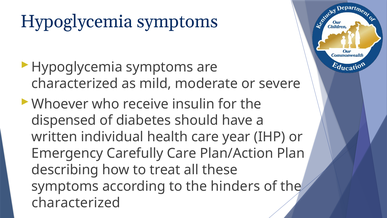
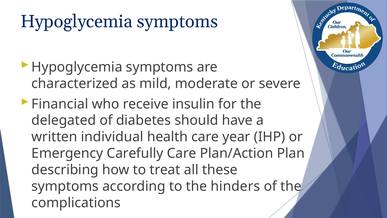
Whoever: Whoever -> Financial
dispensed: dispensed -> delegated
characterized at (76, 203): characterized -> complications
